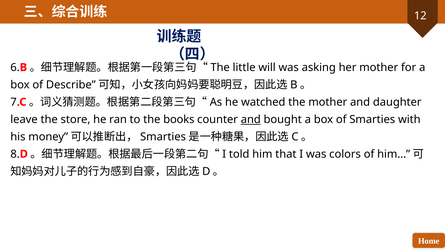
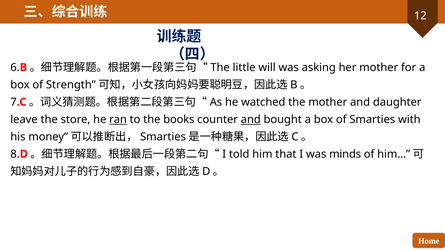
Describe: Describe -> Strength
ran underline: none -> present
colors: colors -> minds
